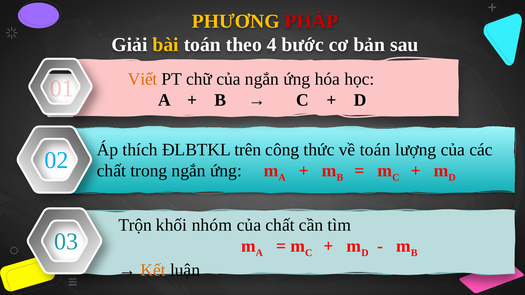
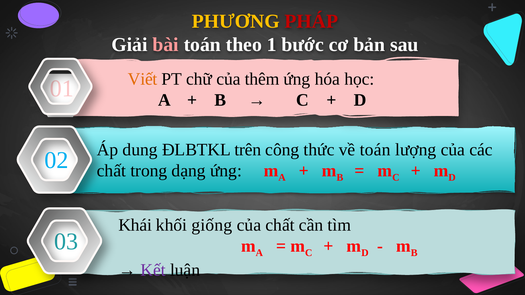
bài colour: yellow -> pink
4: 4 -> 1
của ngắn: ngắn -> thêm
thích: thích -> dung
trong ngắn: ngắn -> dạng
Trộn: Trộn -> Khái
nhóm: nhóm -> giống
Kết colour: orange -> purple
